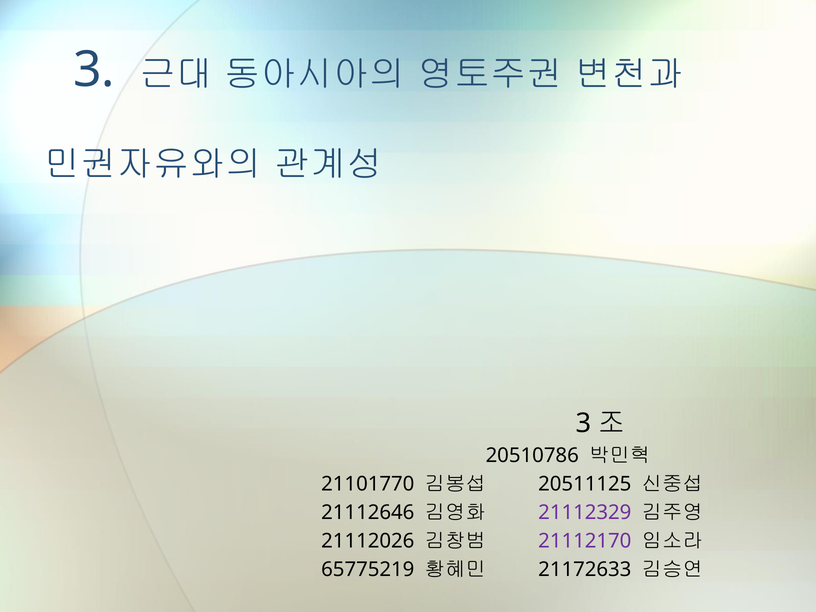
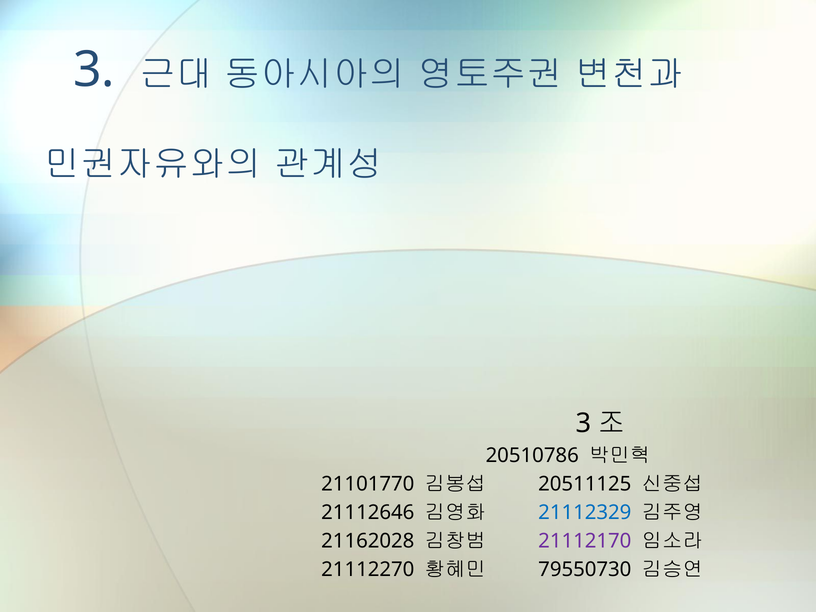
21112329 colour: purple -> blue
21112026: 21112026 -> 21162028
65775219: 65775219 -> 21112270
21172633: 21172633 -> 79550730
